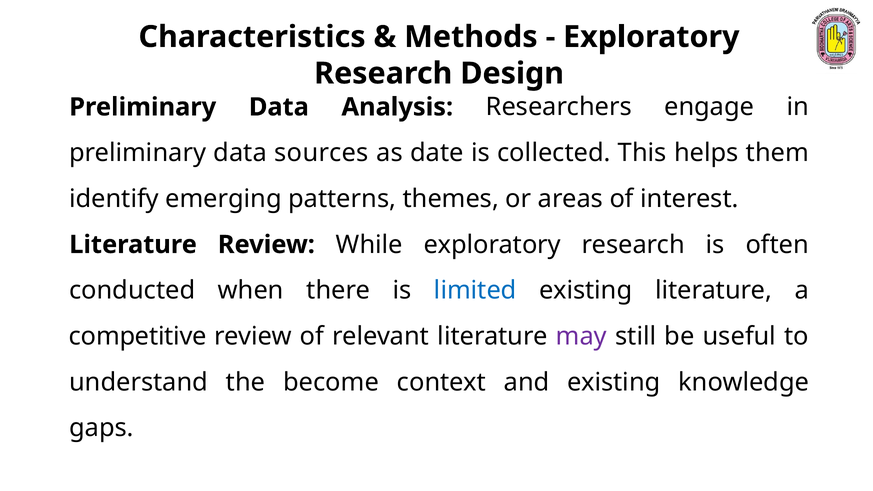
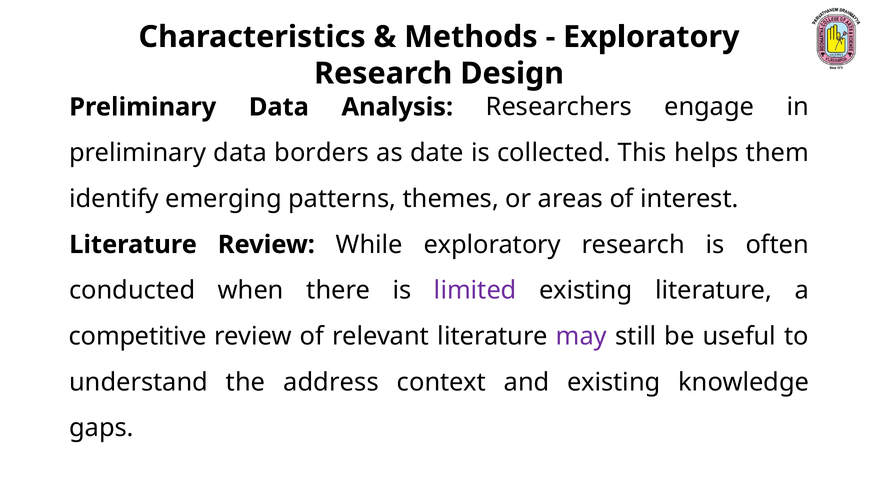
sources: sources -> borders
limited colour: blue -> purple
become: become -> address
